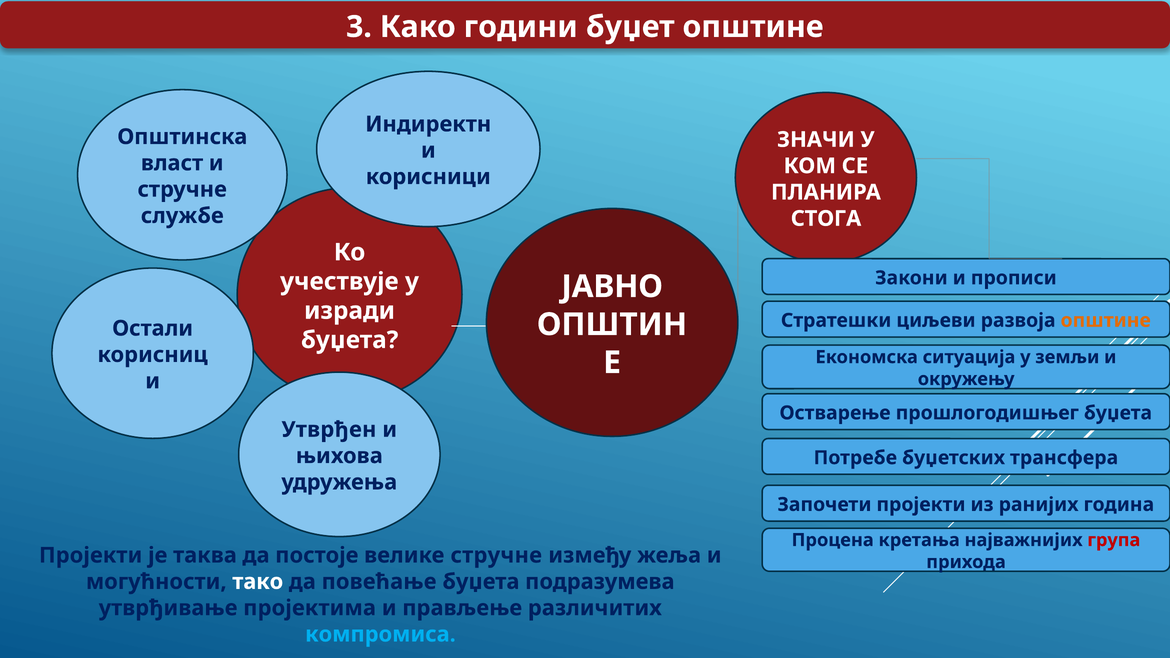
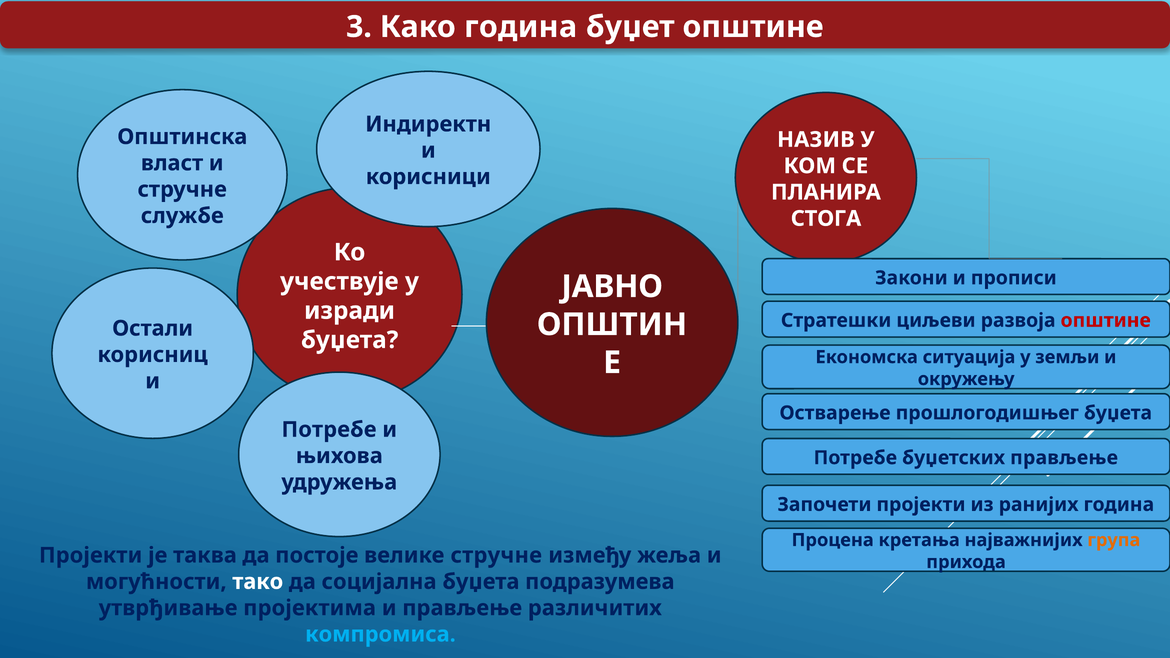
Како години: години -> година
ЗНАЧИ: ЗНАЧИ -> НАЗИВ
општине at (1106, 320) colour: orange -> red
Утврђен at (329, 430): Утврђен -> Потребе
буџетских трансфера: трансфера -> прављење
група colour: red -> orange
повећање: повећање -> социјална
